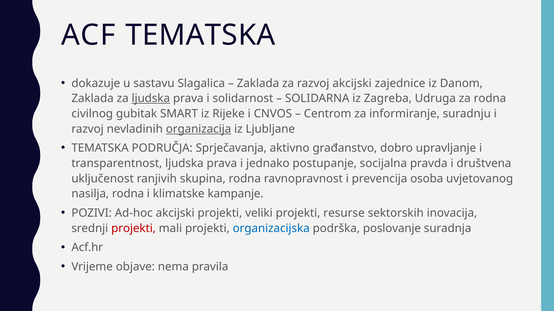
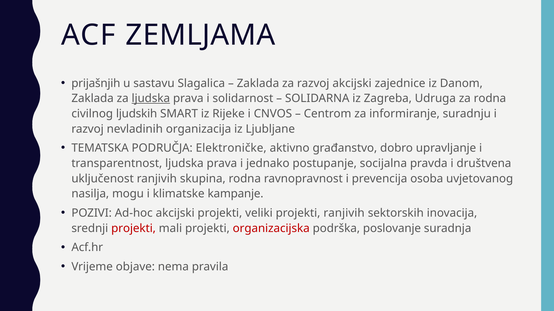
ACF TEMATSKA: TEMATSKA -> ZEMLJAMA
dokazuje: dokazuje -> prijašnjih
gubitak: gubitak -> ljudskih
organizacija underline: present -> none
Sprječavanja: Sprječavanja -> Elektroničke
nasilja rodna: rodna -> mogu
projekti resurse: resurse -> ranjivih
organizacijska colour: blue -> red
